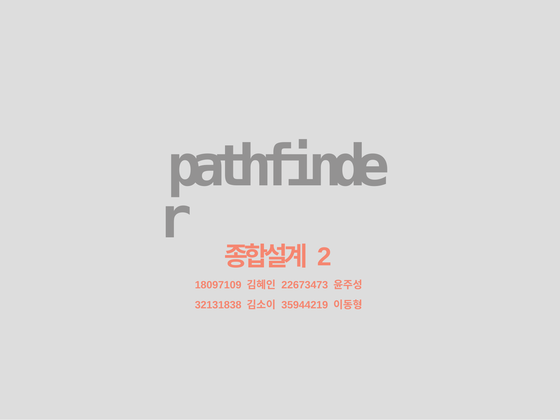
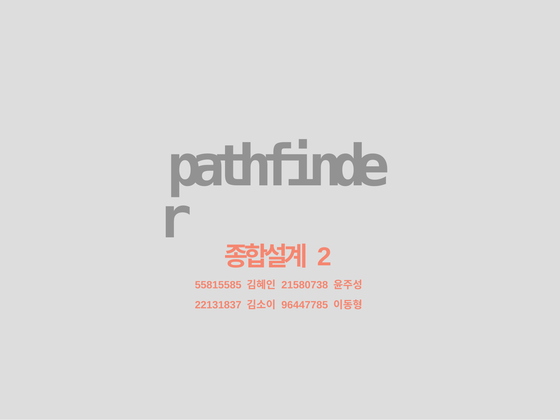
18097109: 18097109 -> 55815585
22673473: 22673473 -> 21580738
32131838: 32131838 -> 22131837
35944219: 35944219 -> 96447785
